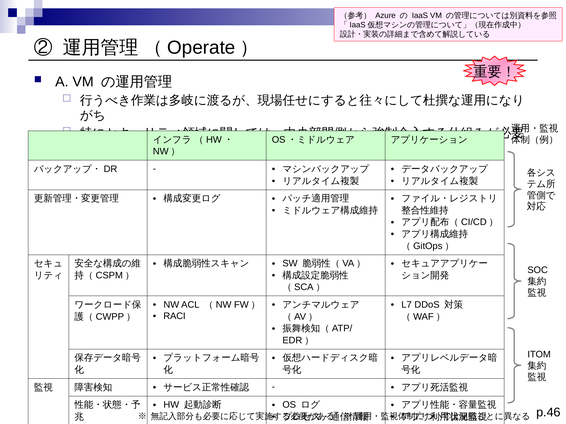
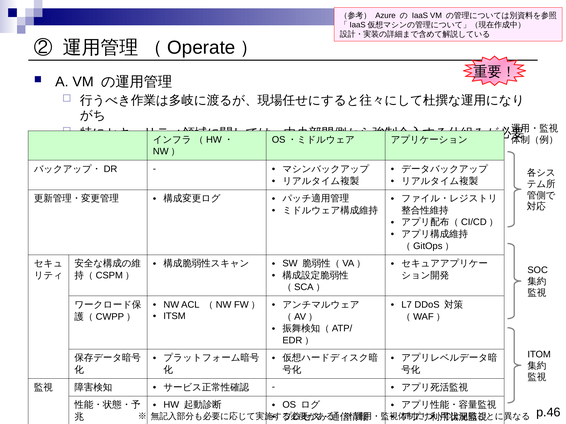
RACI: RACI -> ITSM
